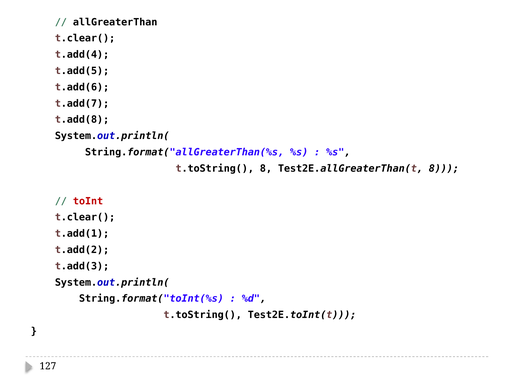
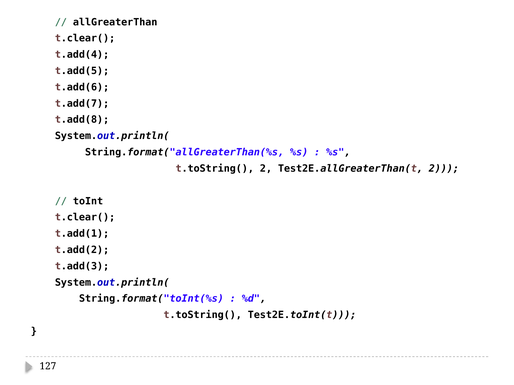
t.toString( 8: 8 -> 2
Test2E.allGreaterThan(t 8: 8 -> 2
toInt colour: red -> black
